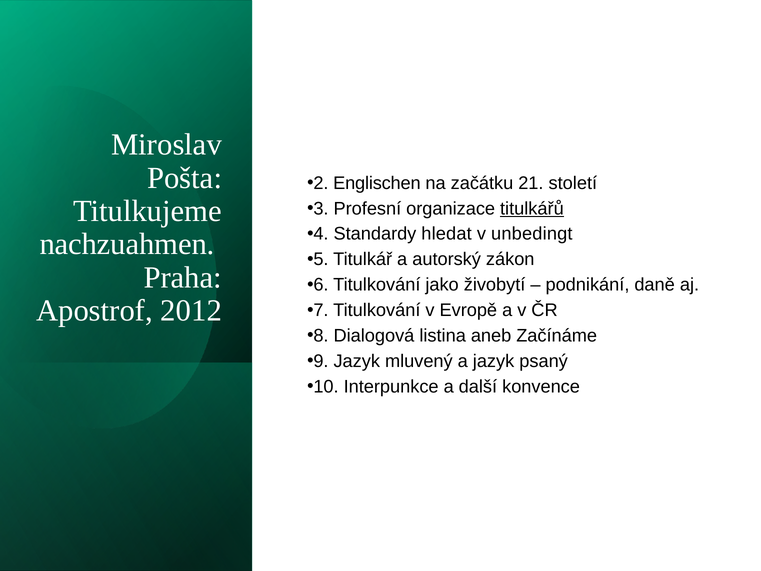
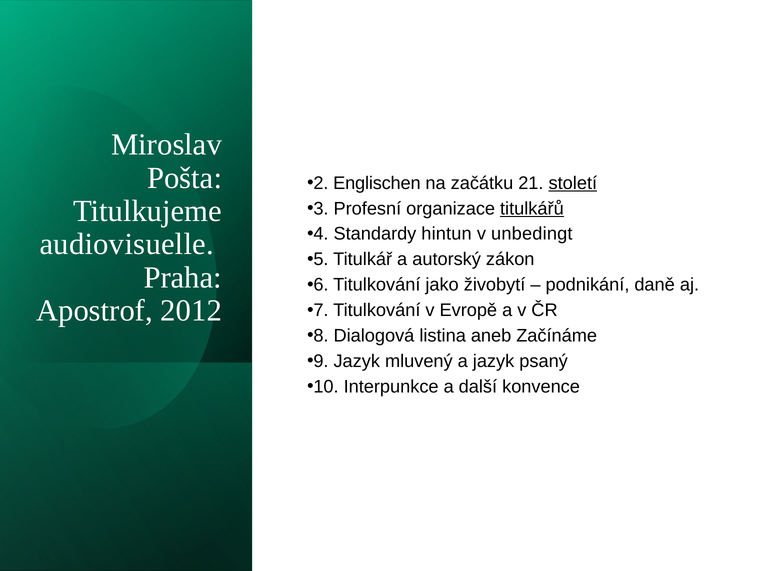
století underline: none -> present
hledat: hledat -> hintun
nachzuahmen: nachzuahmen -> audiovisuelle
